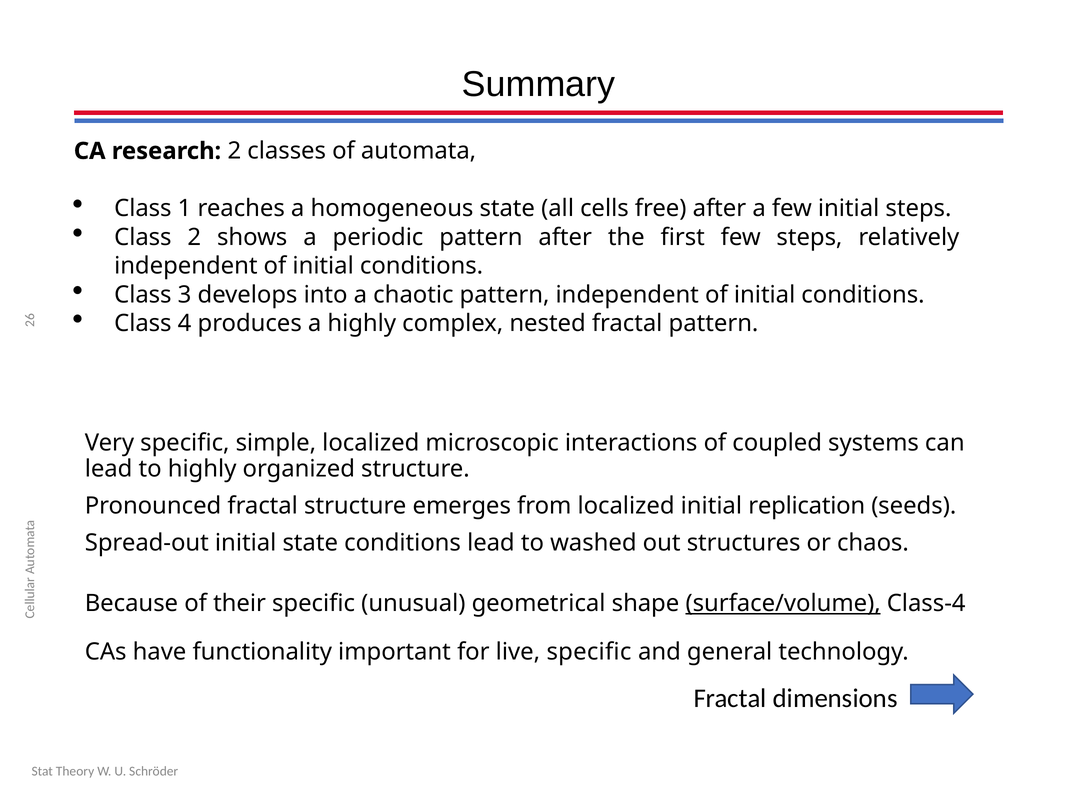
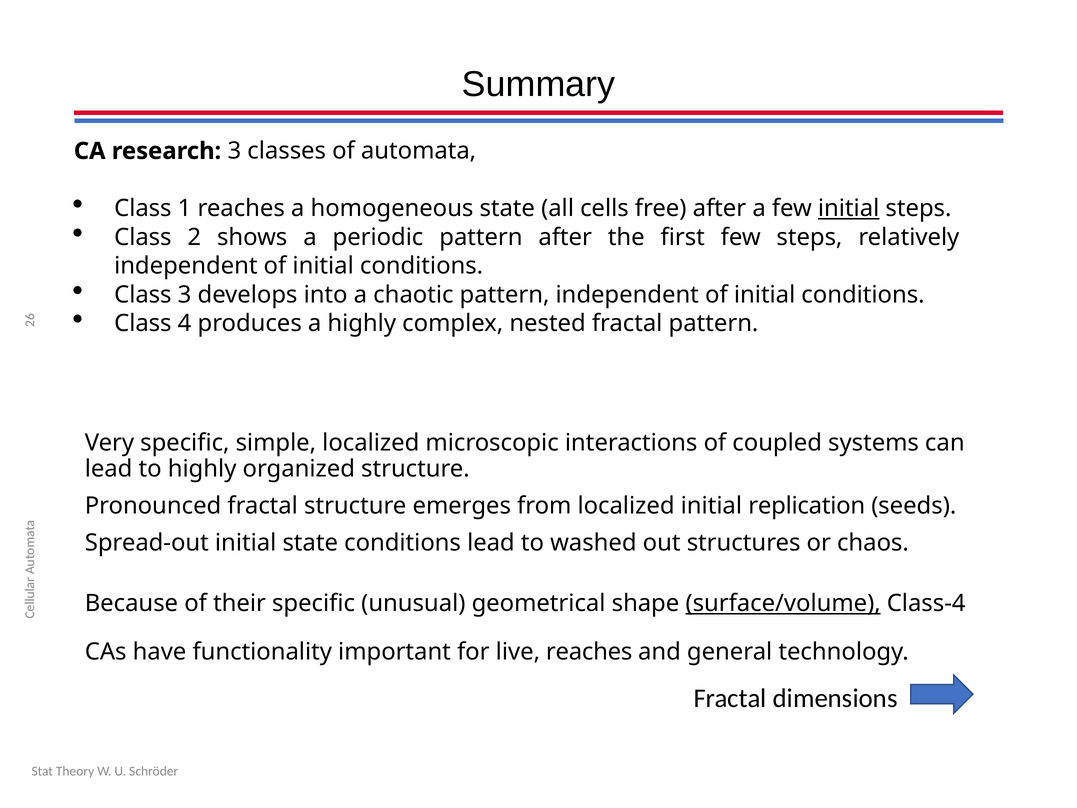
research 2: 2 -> 3
initial at (849, 208) underline: none -> present
live specific: specific -> reaches
